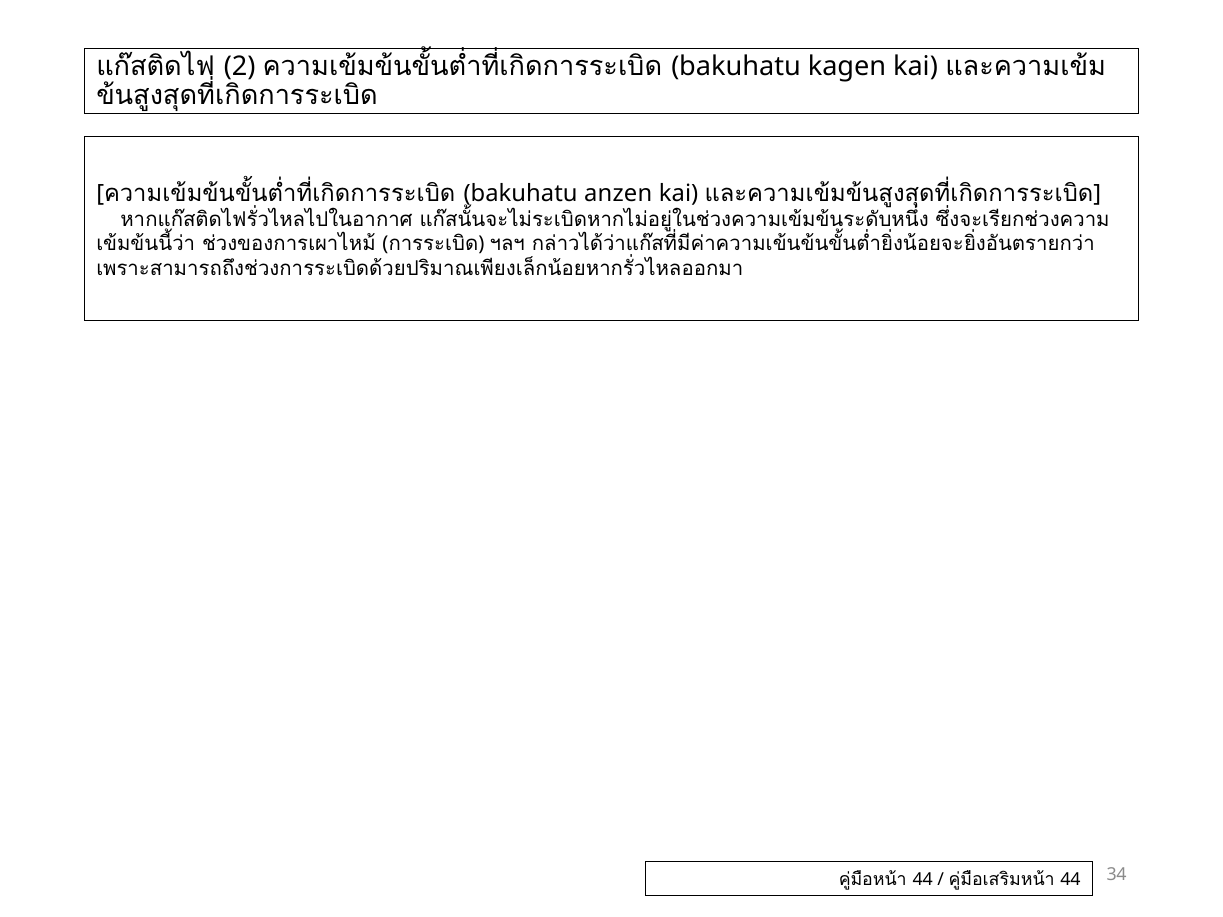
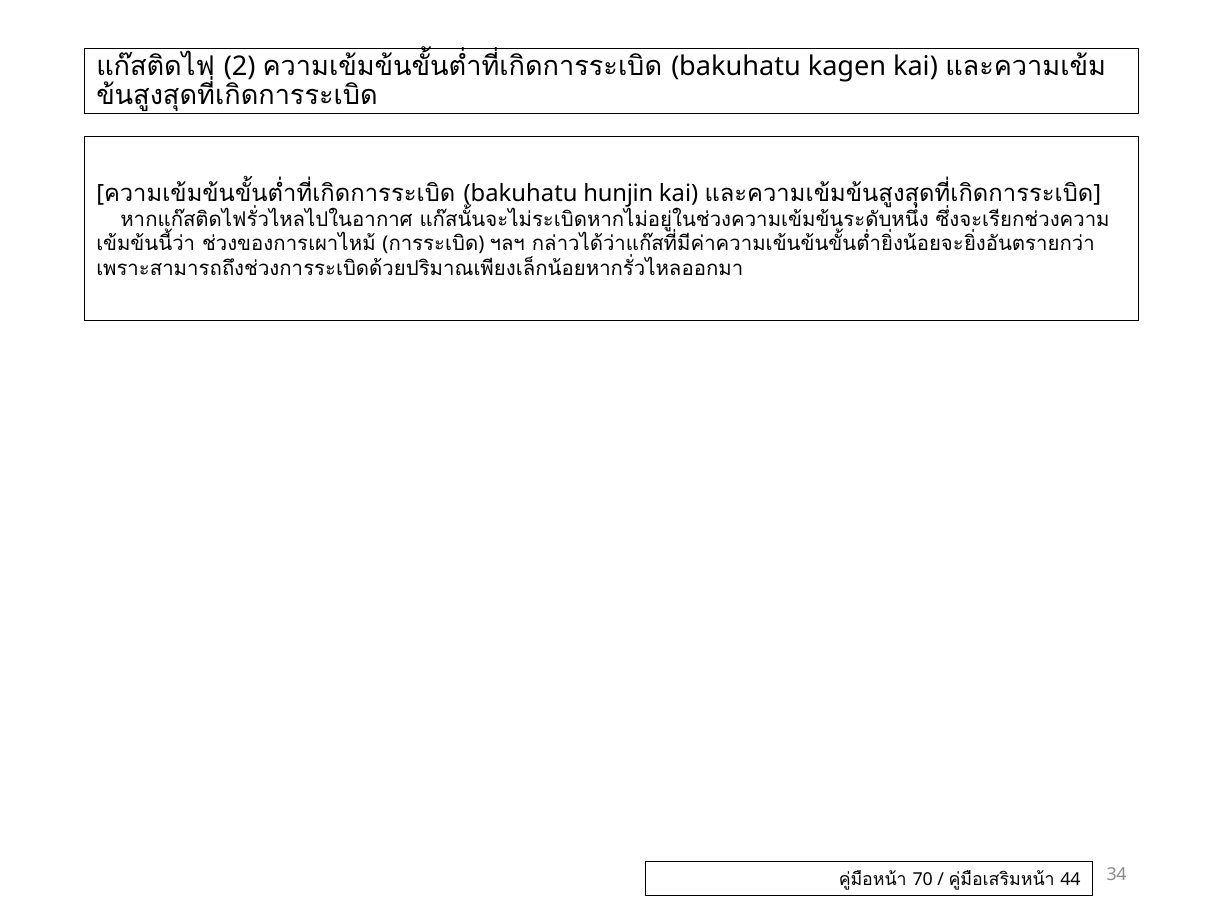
anzen: anzen -> hunjin
44 at (923, 880): 44 -> 70
